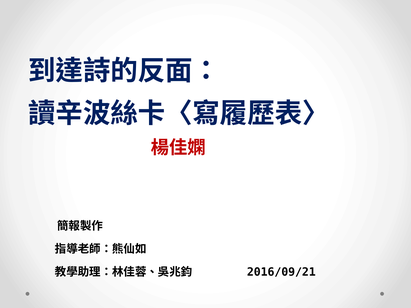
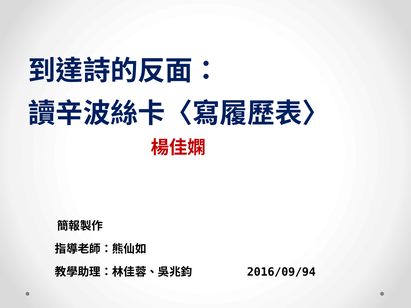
2016/09/21: 2016/09/21 -> 2016/09/94
